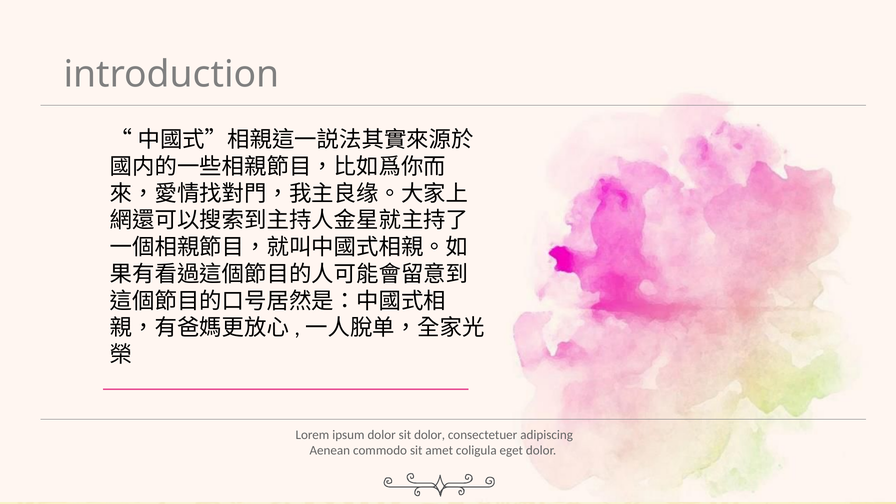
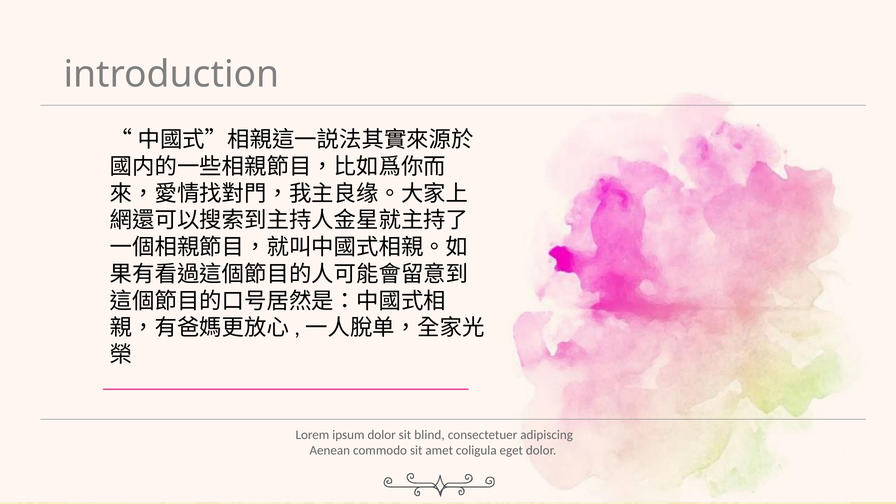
sit dolor: dolor -> blind
